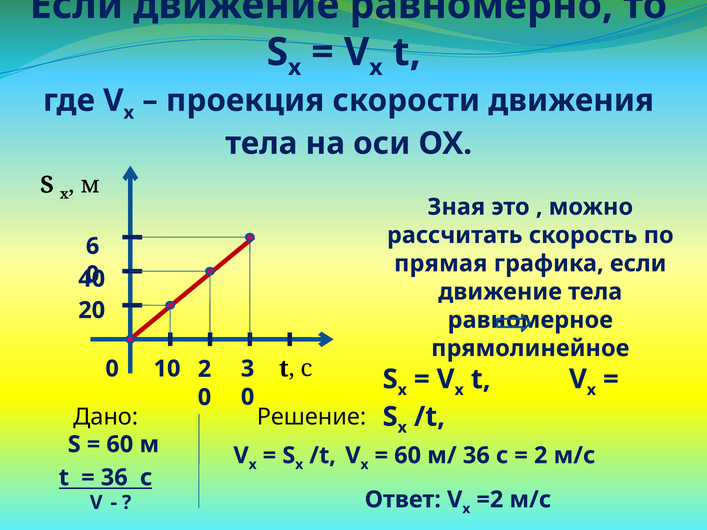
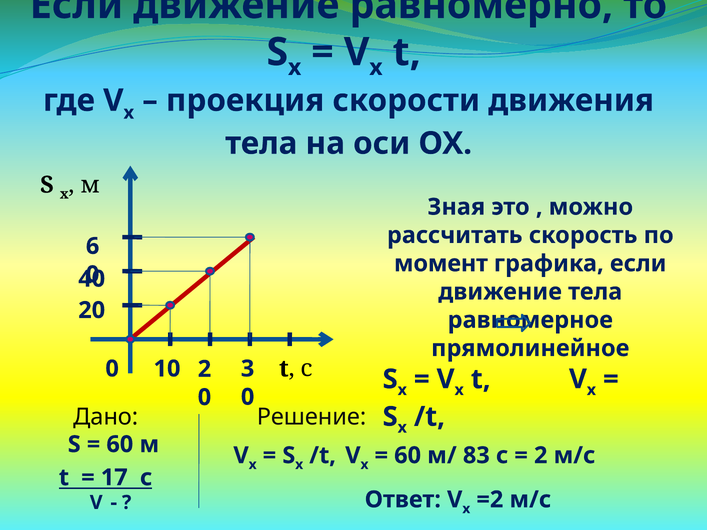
прямая: прямая -> момент
м/ 36: 36 -> 83
36 at (114, 478): 36 -> 17
